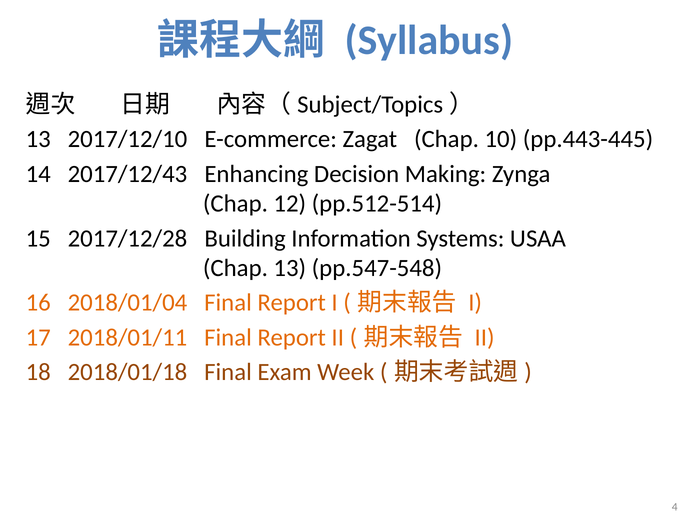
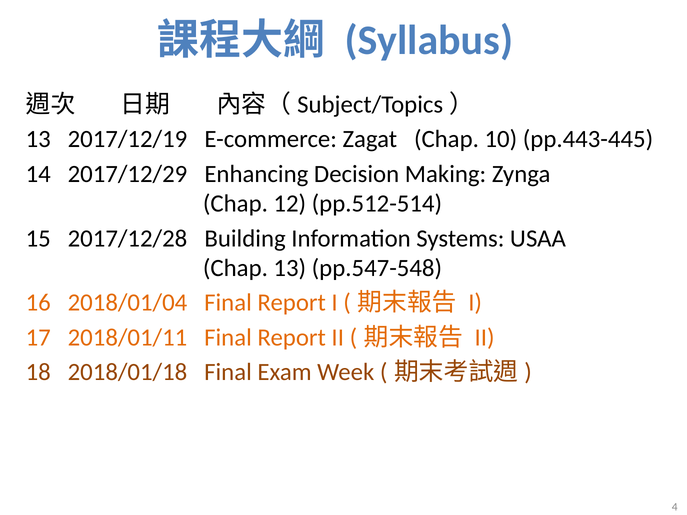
2017/12/10: 2017/12/10 -> 2017/12/19
2017/12/43: 2017/12/43 -> 2017/12/29
